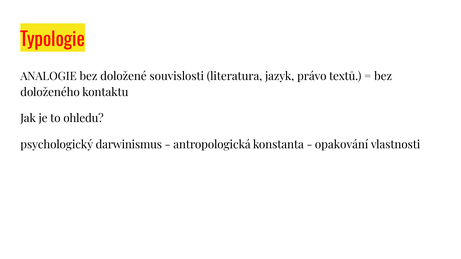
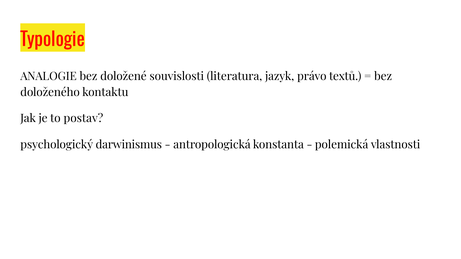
ohledu: ohledu -> postav
opakování: opakování -> polemická
